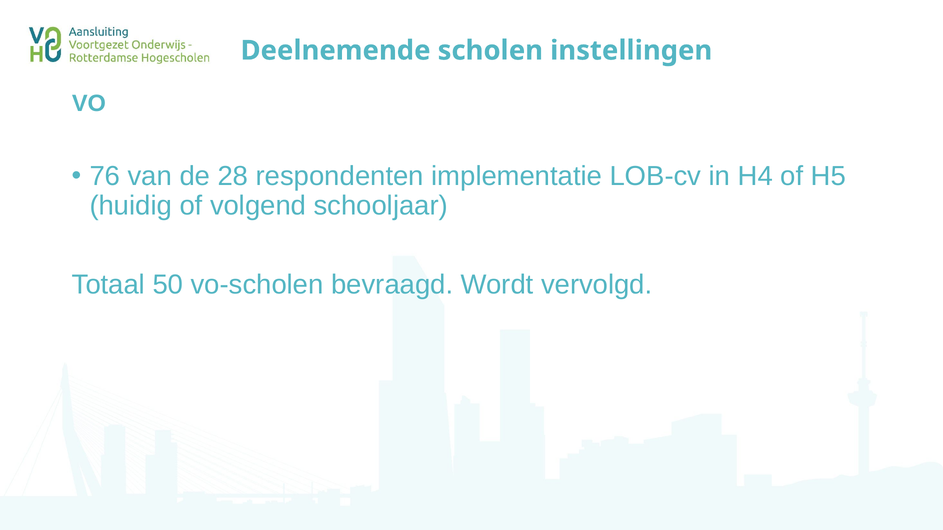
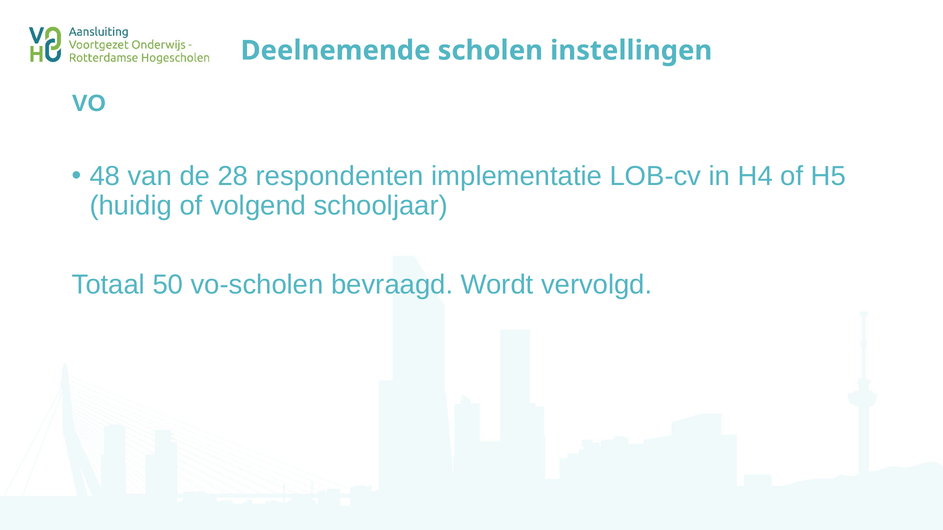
76: 76 -> 48
